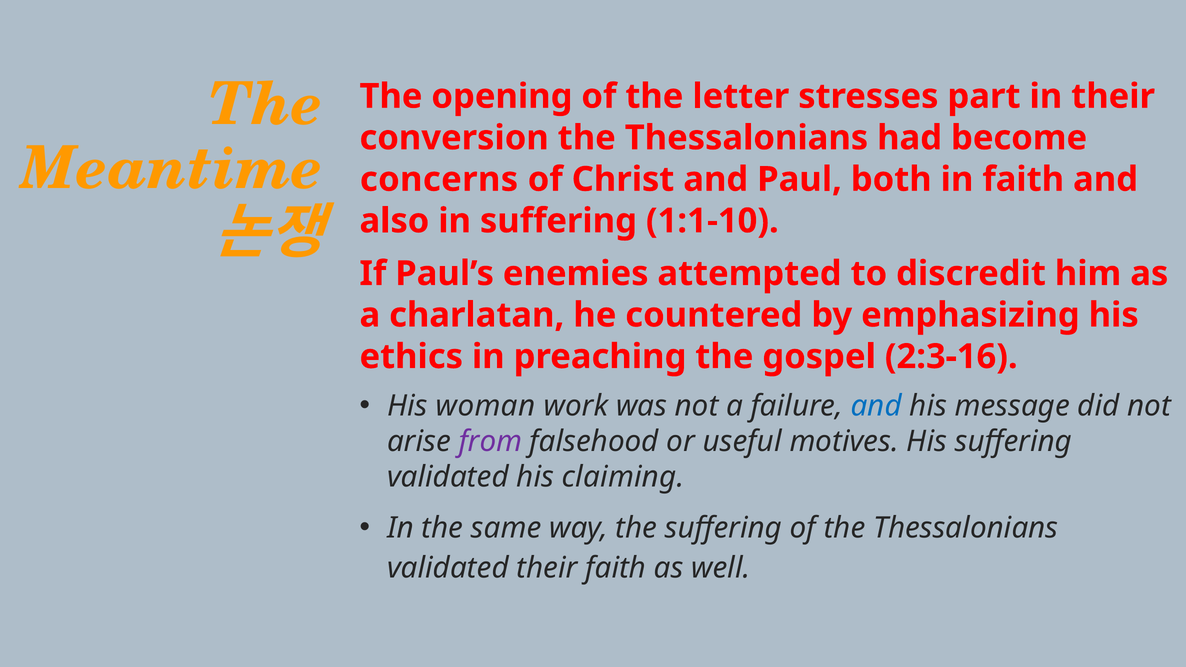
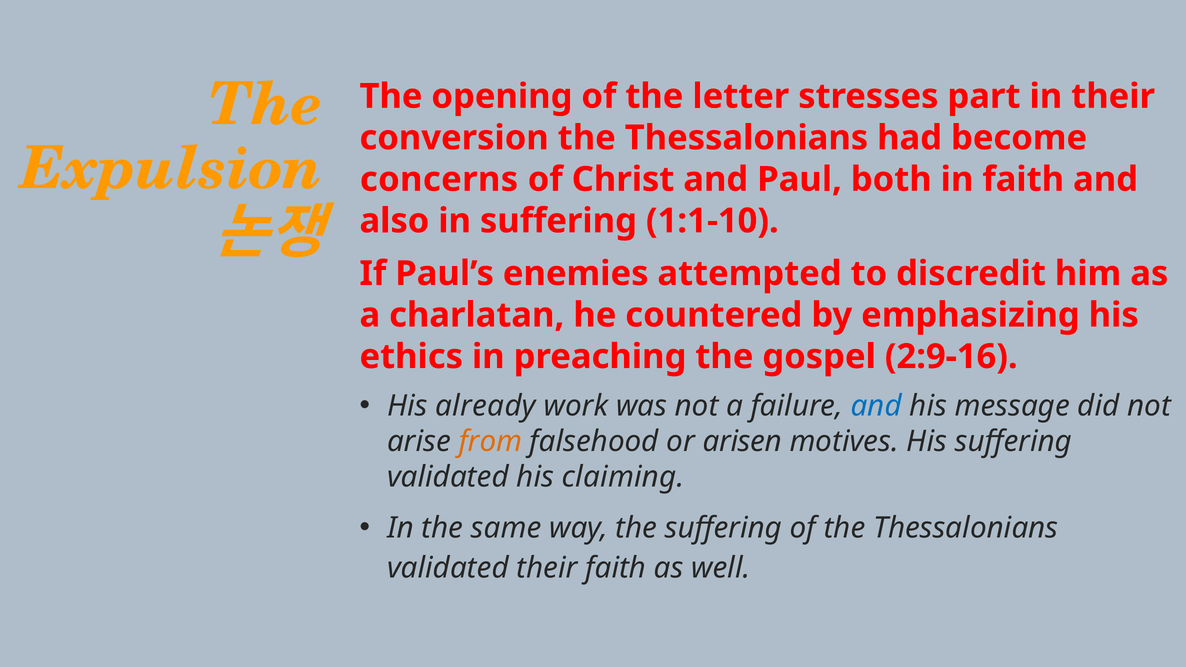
Meantime: Meantime -> Expulsion
2:3-16: 2:3-16 -> 2:9-16
woman: woman -> already
from colour: purple -> orange
useful: useful -> arisen
